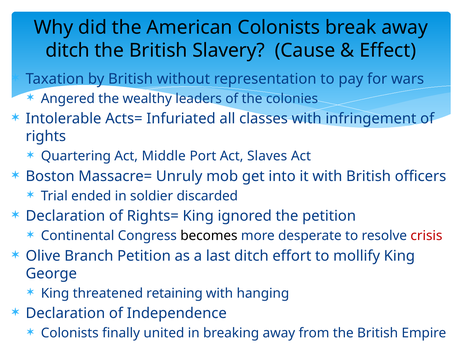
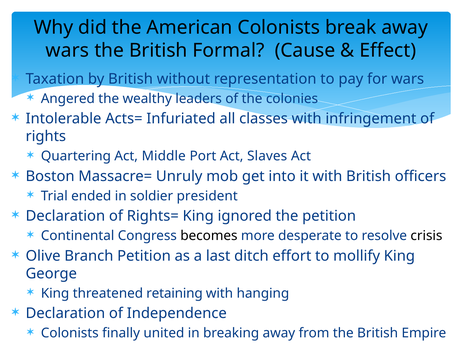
ditch at (68, 51): ditch -> wars
Slavery: Slavery -> Formal
discarded: discarded -> president
crisis colour: red -> black
